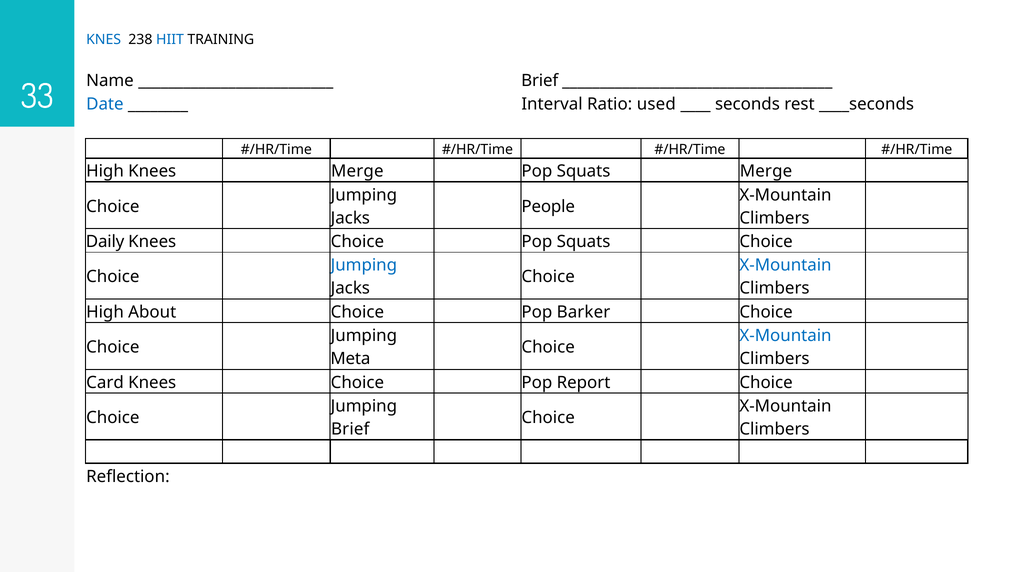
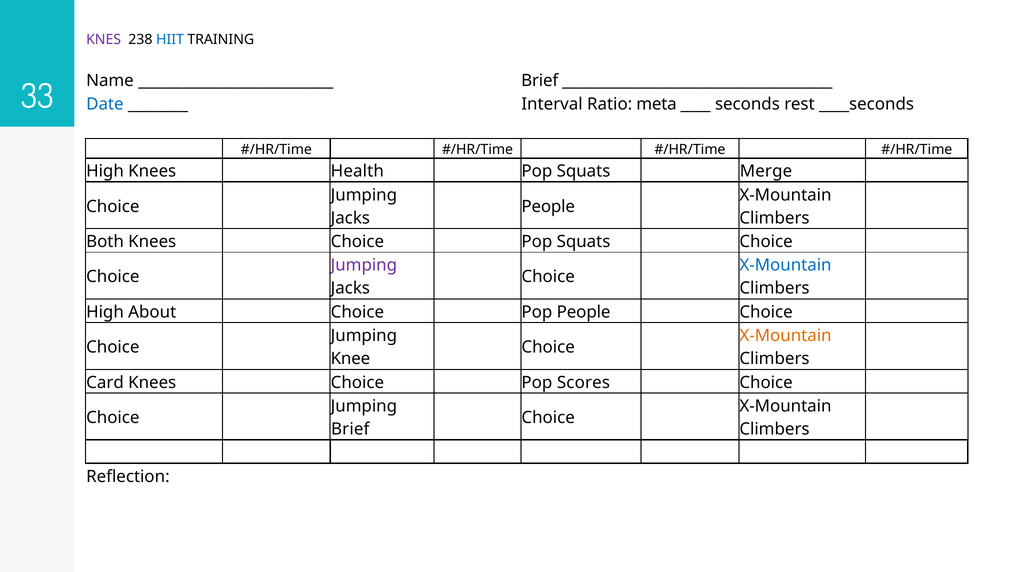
KNES colour: blue -> purple
used: used -> meta
Knees Merge: Merge -> Health
Daily: Daily -> Both
Jumping at (364, 265) colour: blue -> purple
Pop Barker: Barker -> People
X-Mountain at (786, 335) colour: blue -> orange
Meta: Meta -> Knee
Report: Report -> Scores
